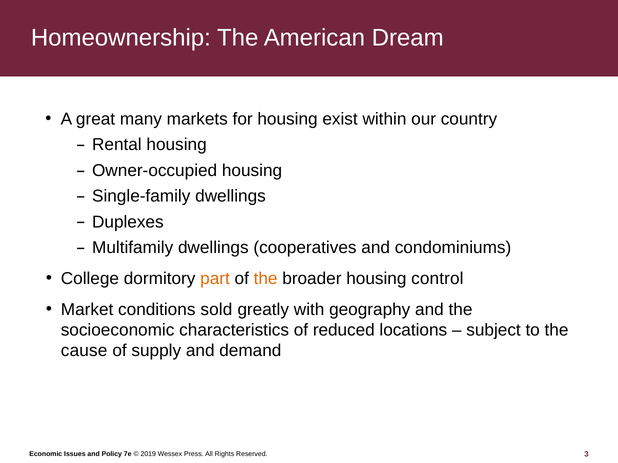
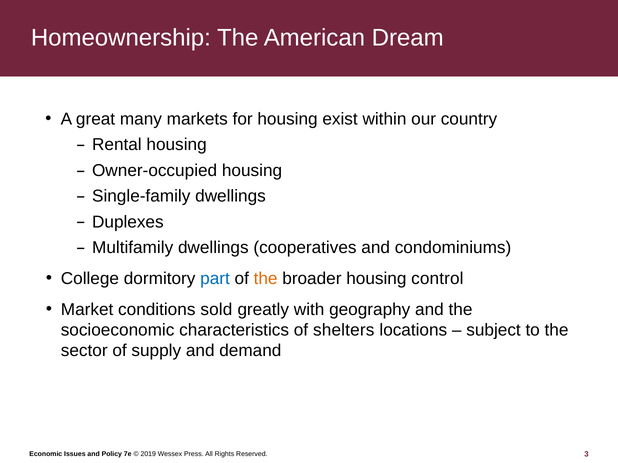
part colour: orange -> blue
reduced: reduced -> shelters
cause: cause -> sector
